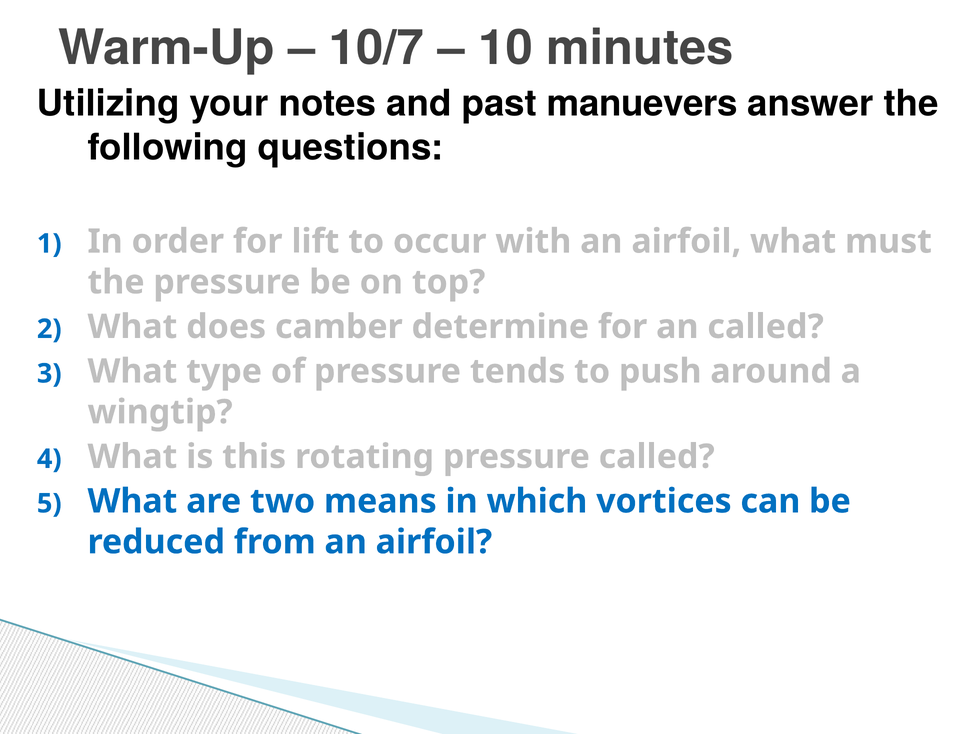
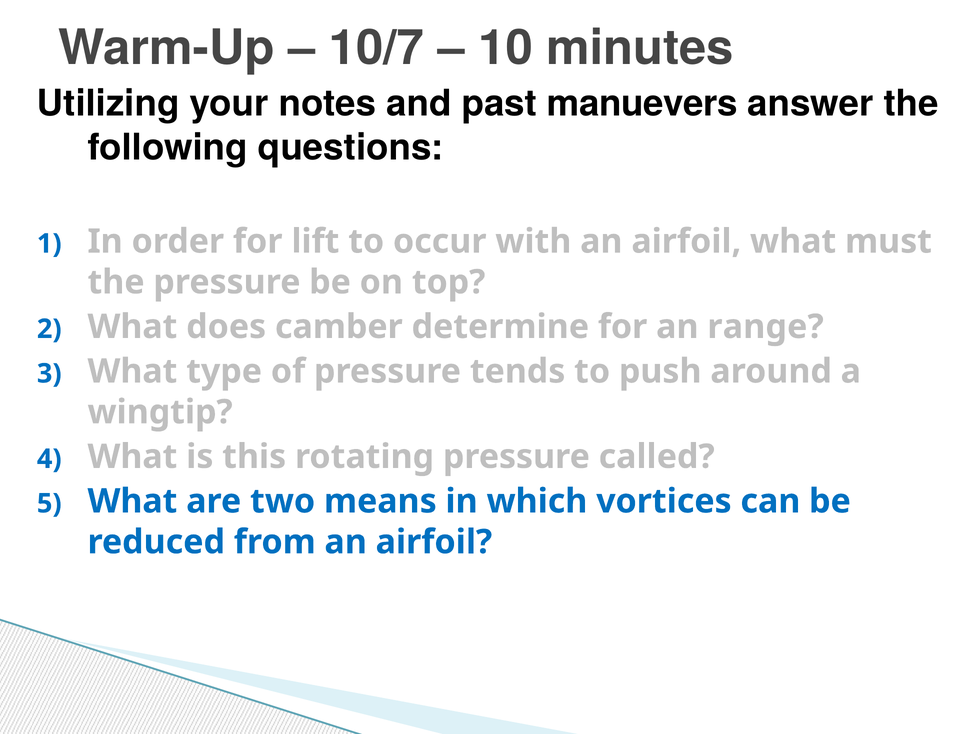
an called: called -> range
